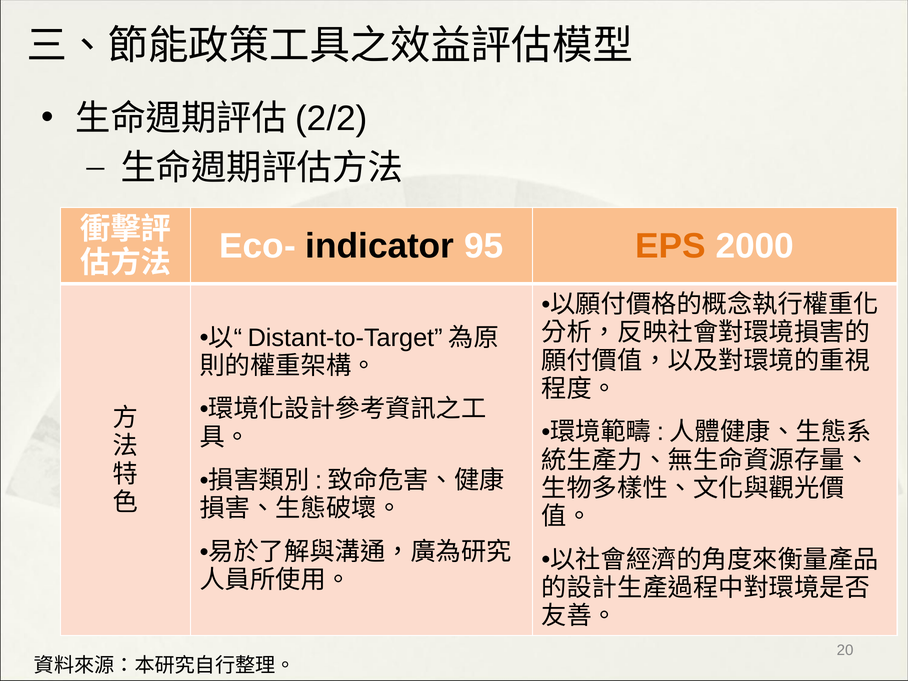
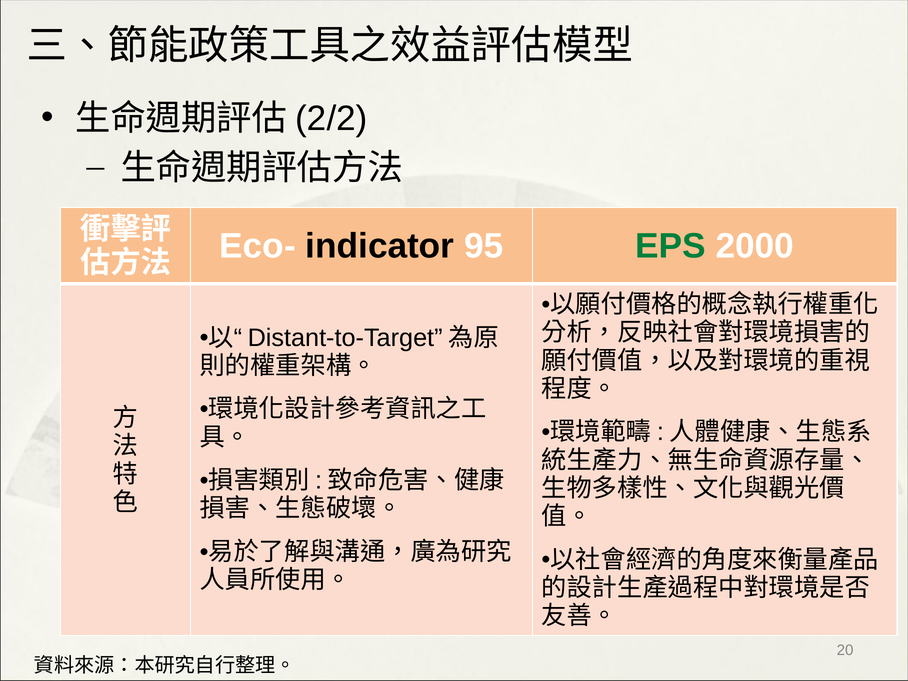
EPS colour: orange -> green
